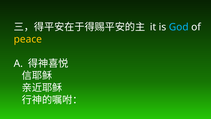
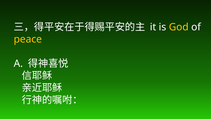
God colour: light blue -> yellow
